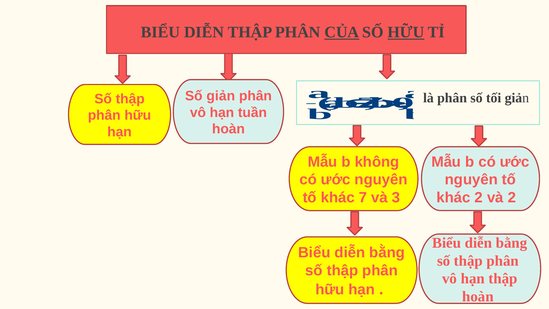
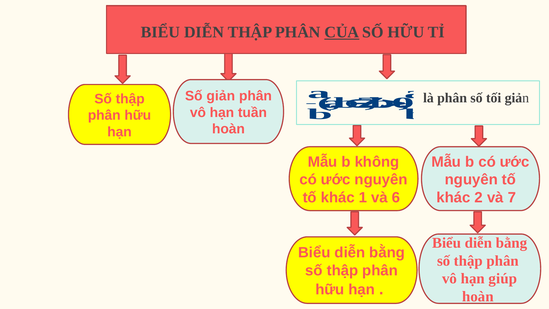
HỮU at (406, 32) underline: present -> none
7: 7 -> 1
3: 3 -> 6
và 2: 2 -> 7
hạn thập: thập -> giúp
